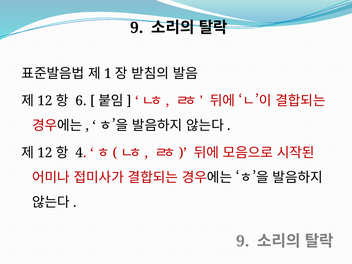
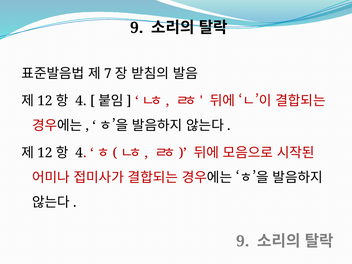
1: 1 -> 7
6 at (81, 101): 6 -> 4
